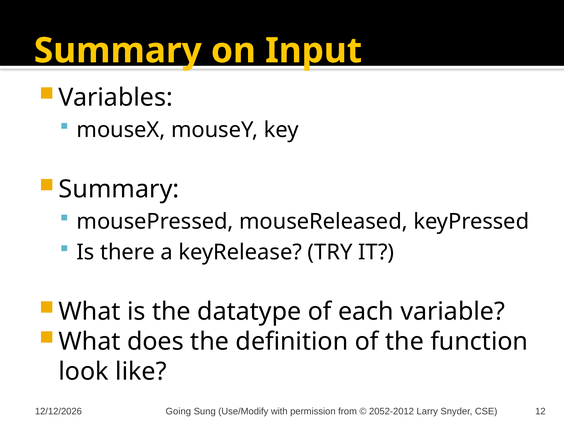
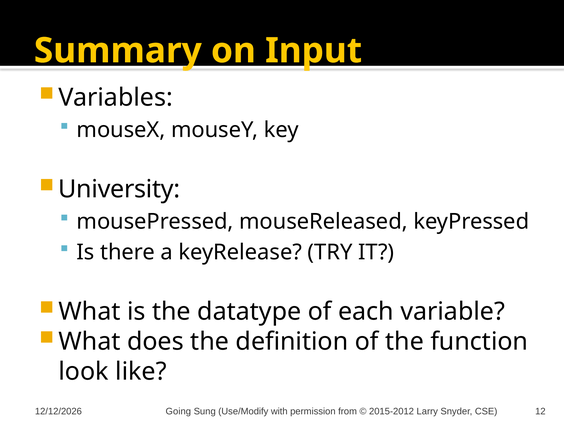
Summary at (119, 189): Summary -> University
2052-2012: 2052-2012 -> 2015-2012
